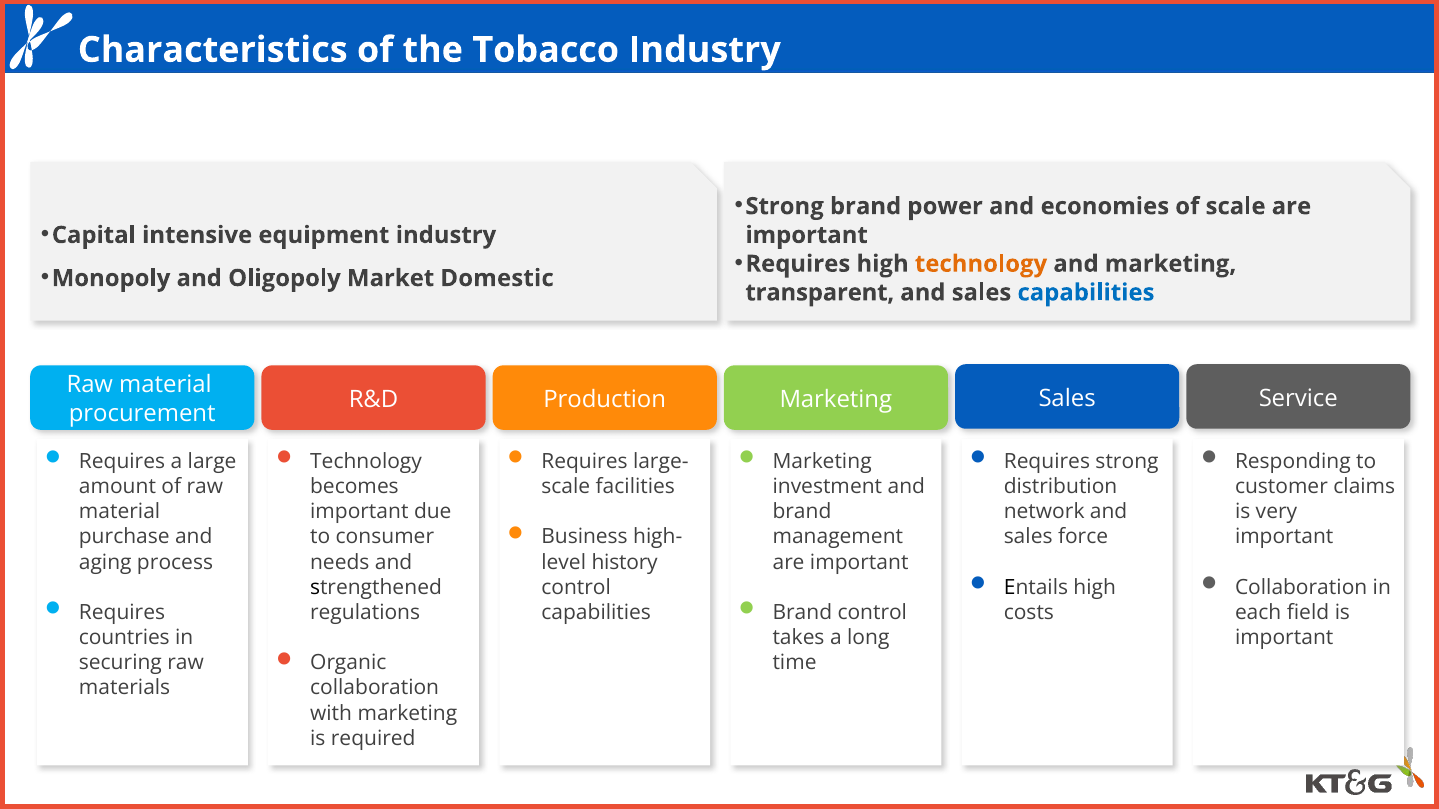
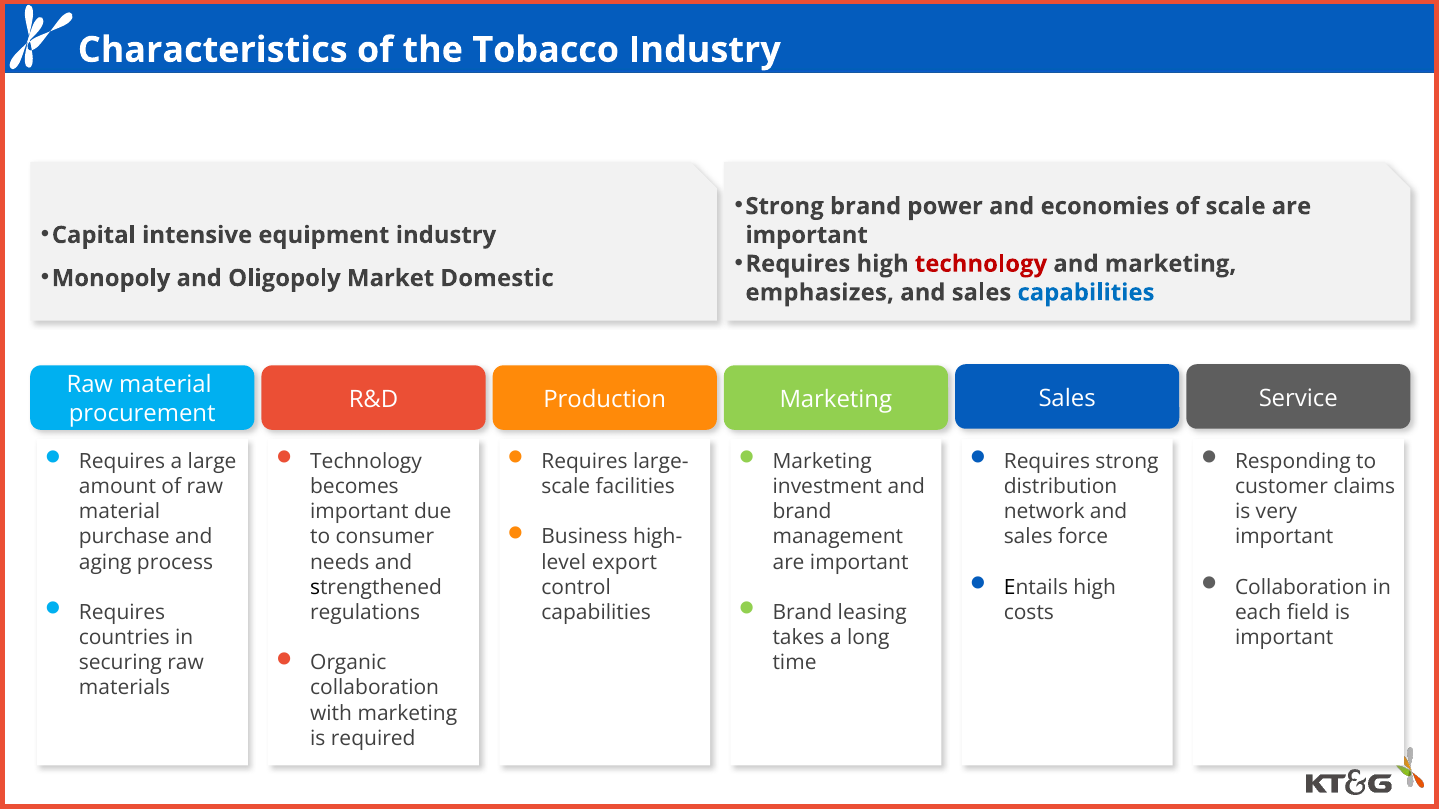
technology at (981, 264) colour: orange -> red
transparent: transparent -> emphasizes
history: history -> export
Brand control: control -> leasing
